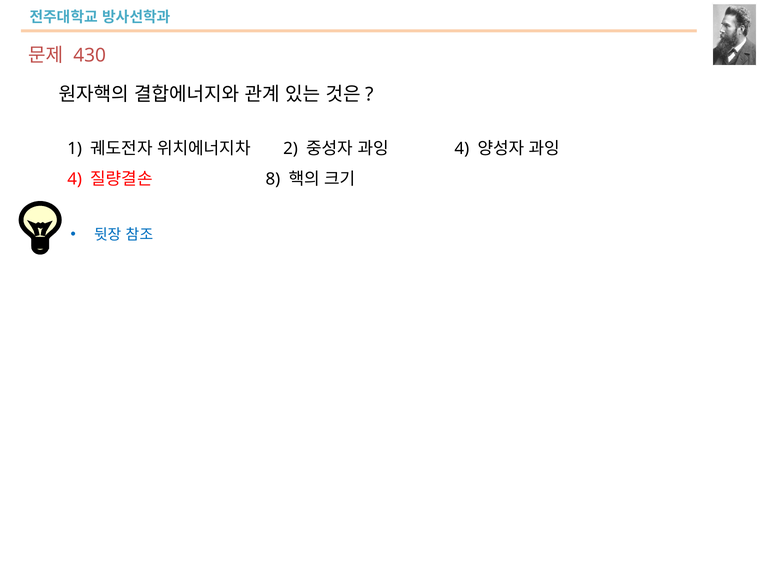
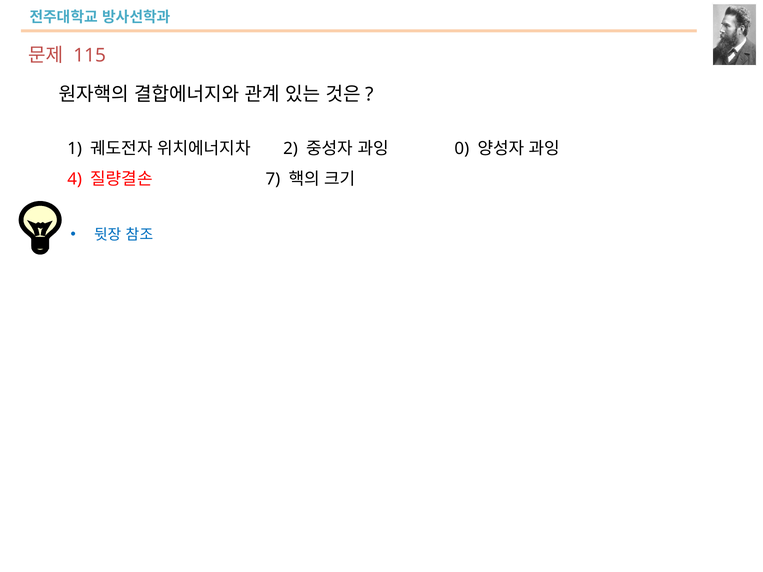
430: 430 -> 115
4 at (462, 149): 4 -> 0
8: 8 -> 7
